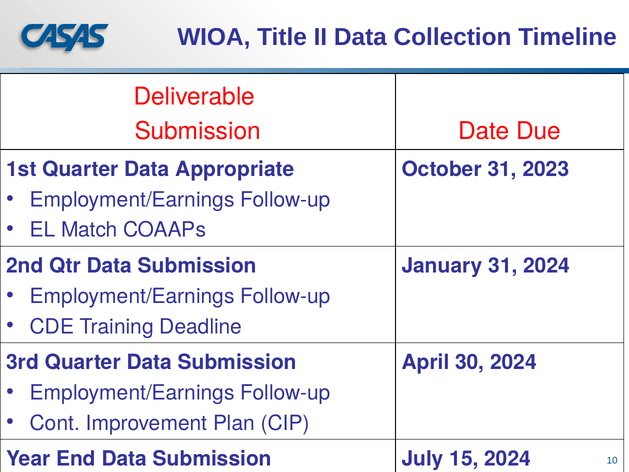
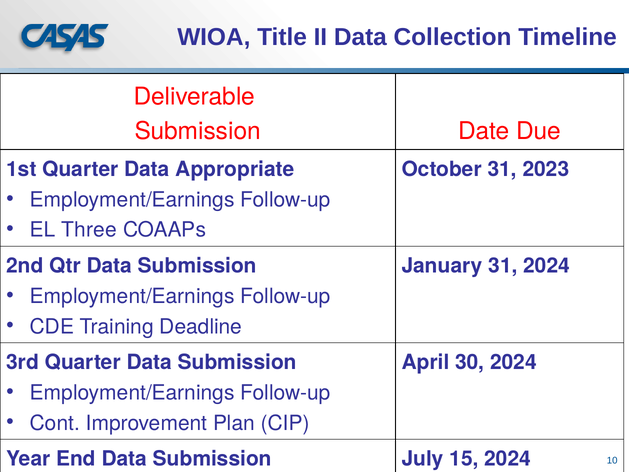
Match: Match -> Three
